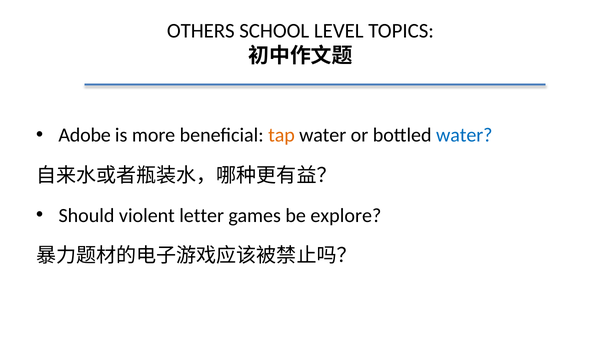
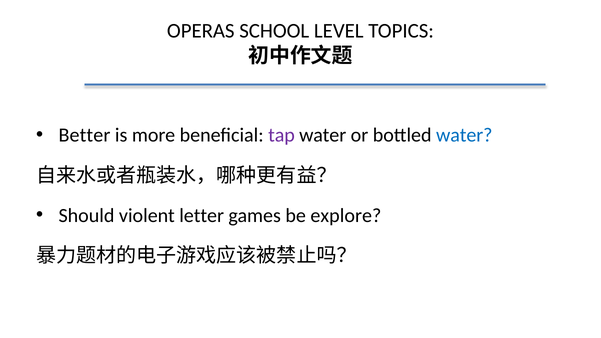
OTHERS: OTHERS -> OPERAS
Adobe: Adobe -> Better
tap colour: orange -> purple
